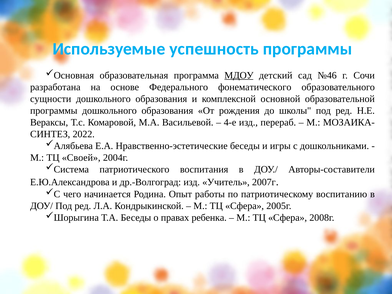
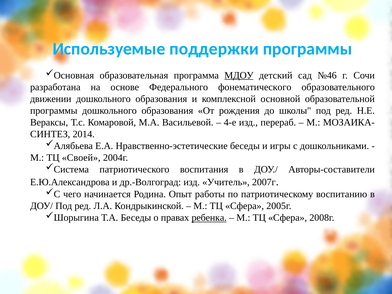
успешность: успешность -> поддержки
сущности: сущности -> движении
2022: 2022 -> 2014
ребенка underline: none -> present
